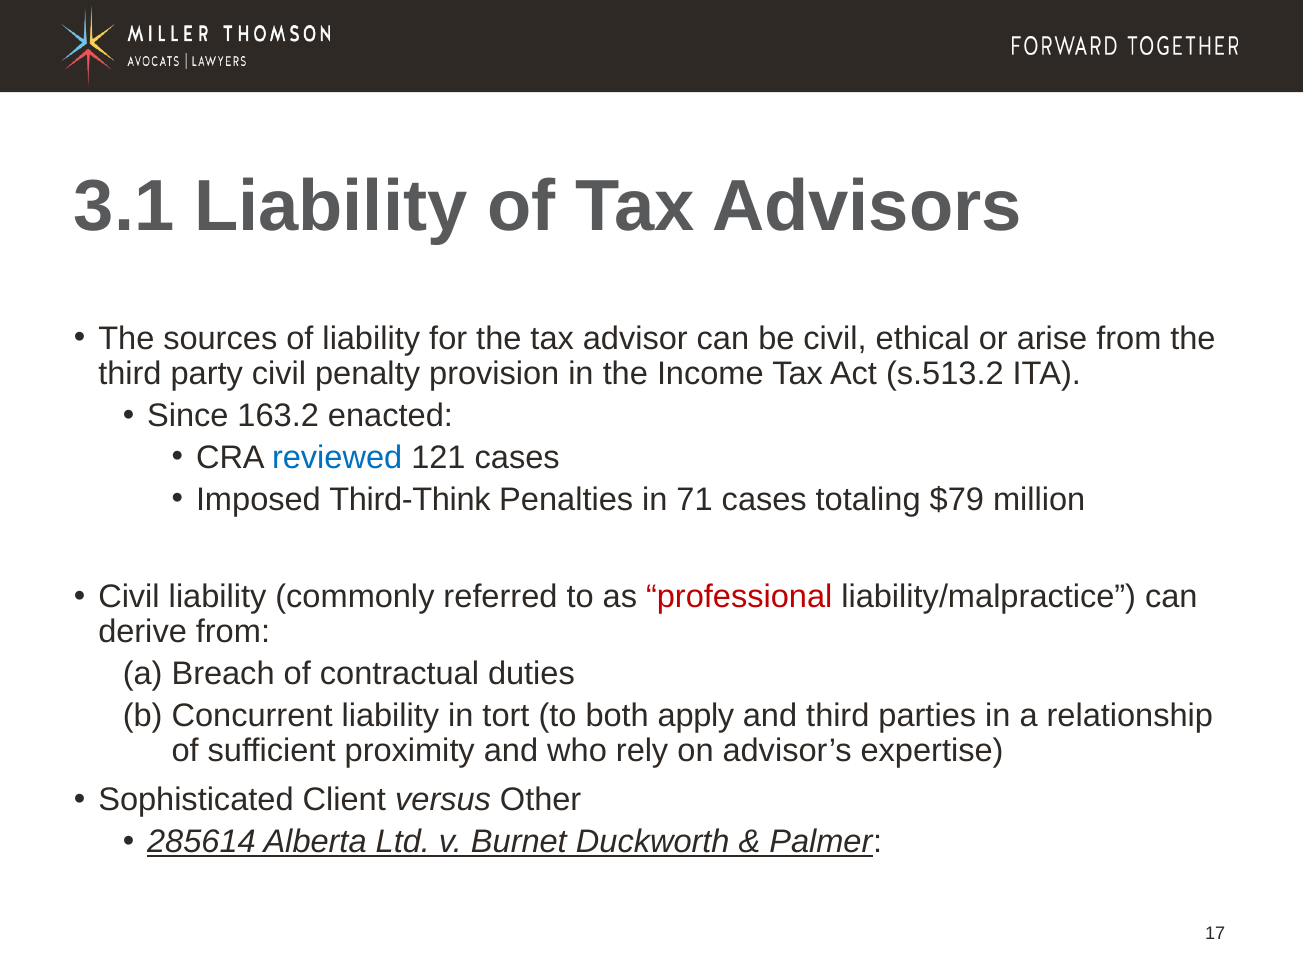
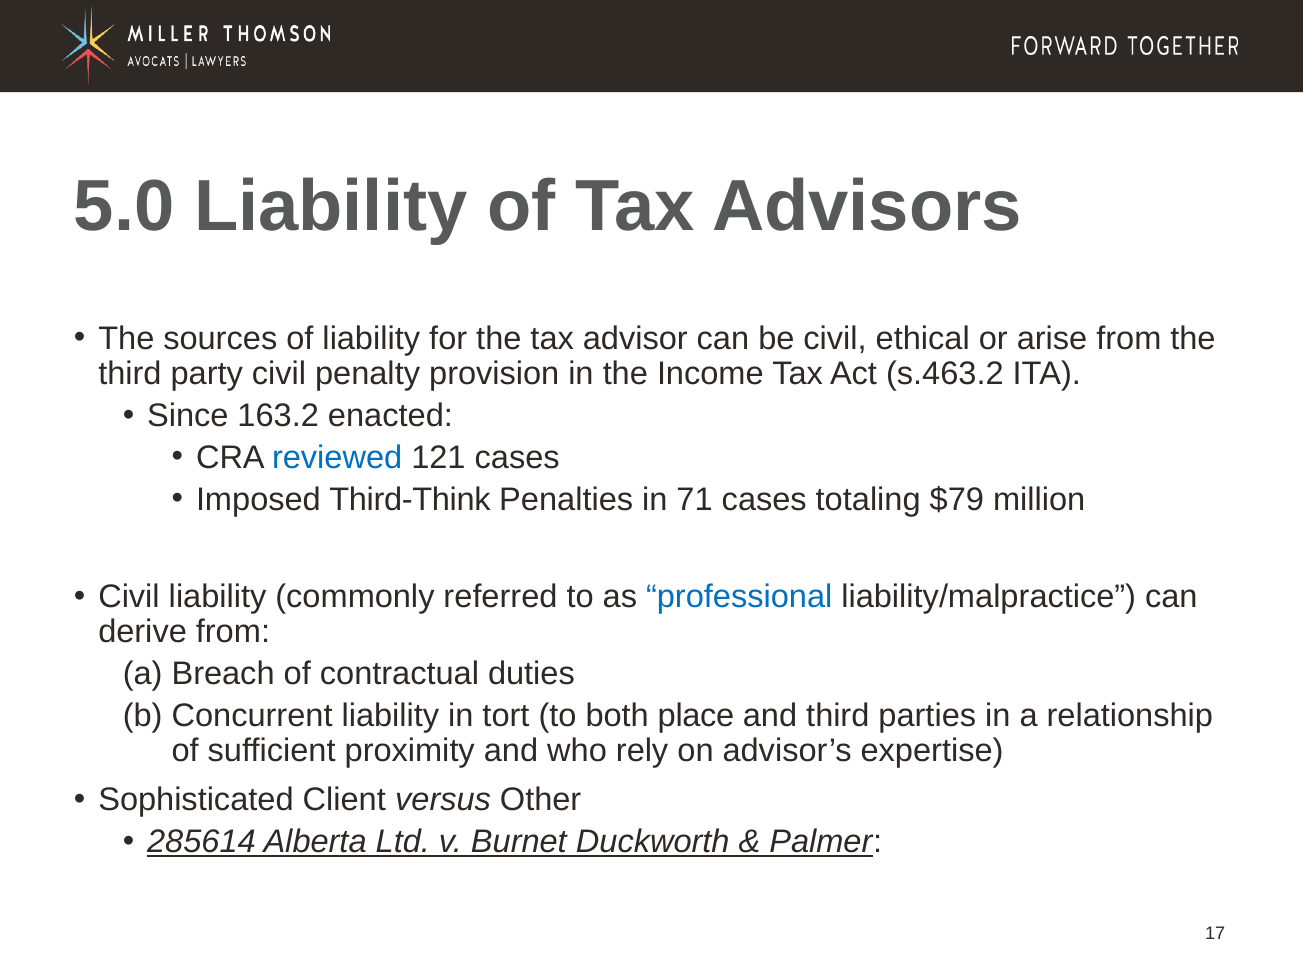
3.1: 3.1 -> 5.0
s.513.2: s.513.2 -> s.463.2
professional colour: red -> blue
apply: apply -> place
